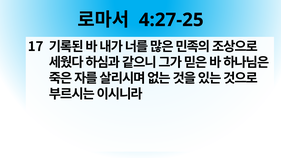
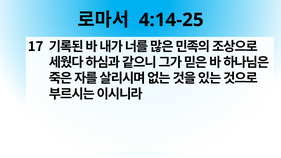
4:27-25: 4:27-25 -> 4:14-25
